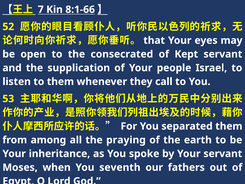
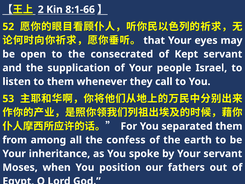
7: 7 -> 2
praying: praying -> confess
seventh: seventh -> position
